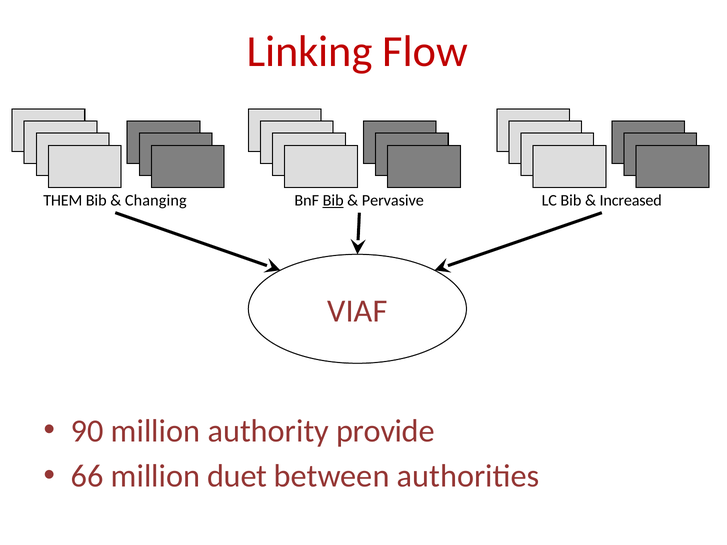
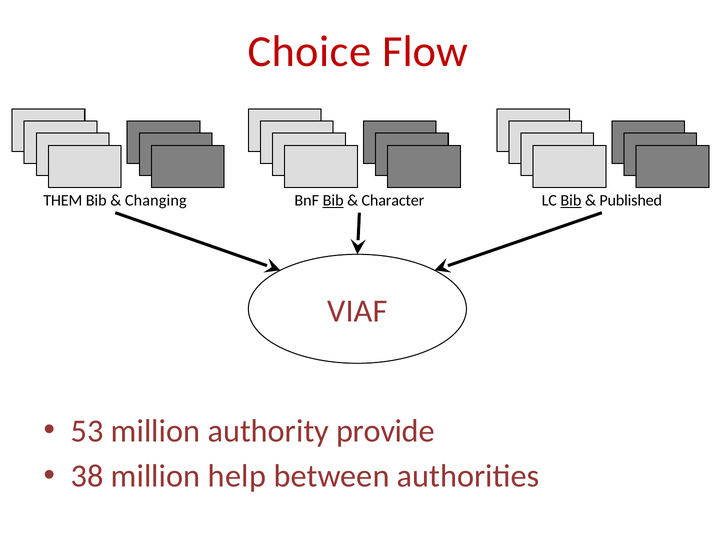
Linking: Linking -> Choice
Pervasive: Pervasive -> Character
Bib at (571, 201) underline: none -> present
Increased: Increased -> Published
90: 90 -> 53
66: 66 -> 38
duet: duet -> help
